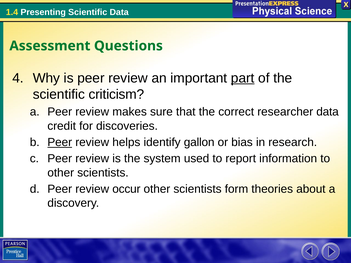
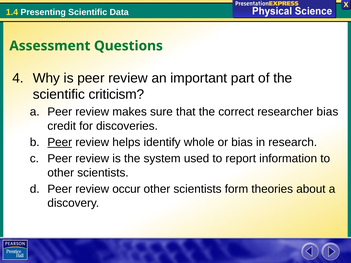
part underline: present -> none
researcher data: data -> bias
gallon: gallon -> whole
